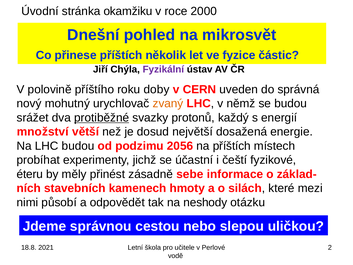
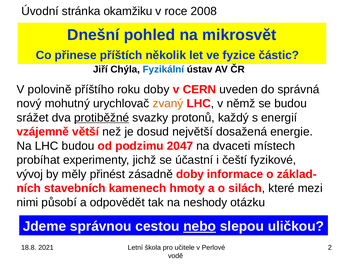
2000: 2000 -> 2008
Fyzikální colour: purple -> blue
množství: množství -> vzájemně
2056: 2056 -> 2047
na příštích: příštích -> dvaceti
éteru: éteru -> vývoj
zásadně sebe: sebe -> doby
nebo underline: none -> present
